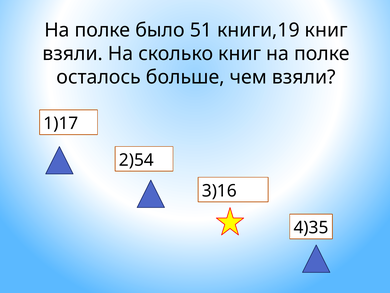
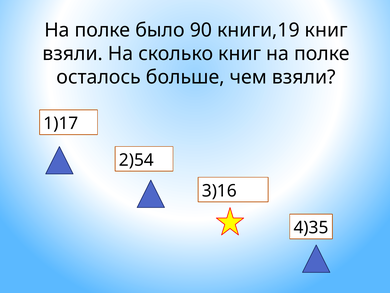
51: 51 -> 90
